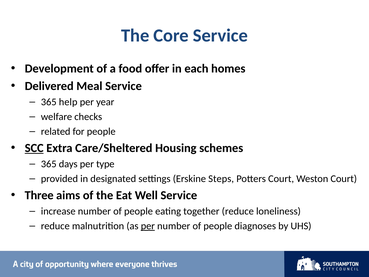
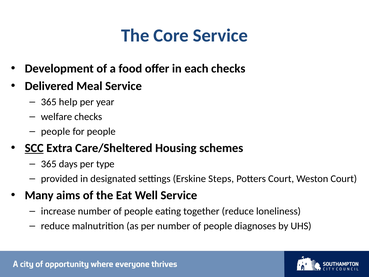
each homes: homes -> checks
related at (56, 131): related -> people
Three: Three -> Many
per at (148, 226) underline: present -> none
